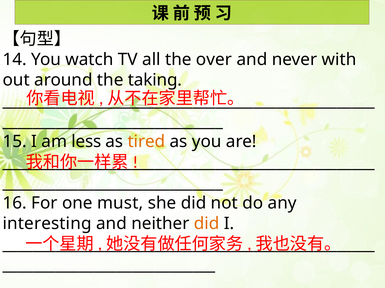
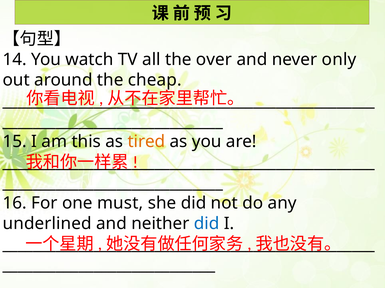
with: with -> only
taking: taking -> cheap
less: less -> this
interesting: interesting -> underlined
did at (207, 224) colour: orange -> blue
